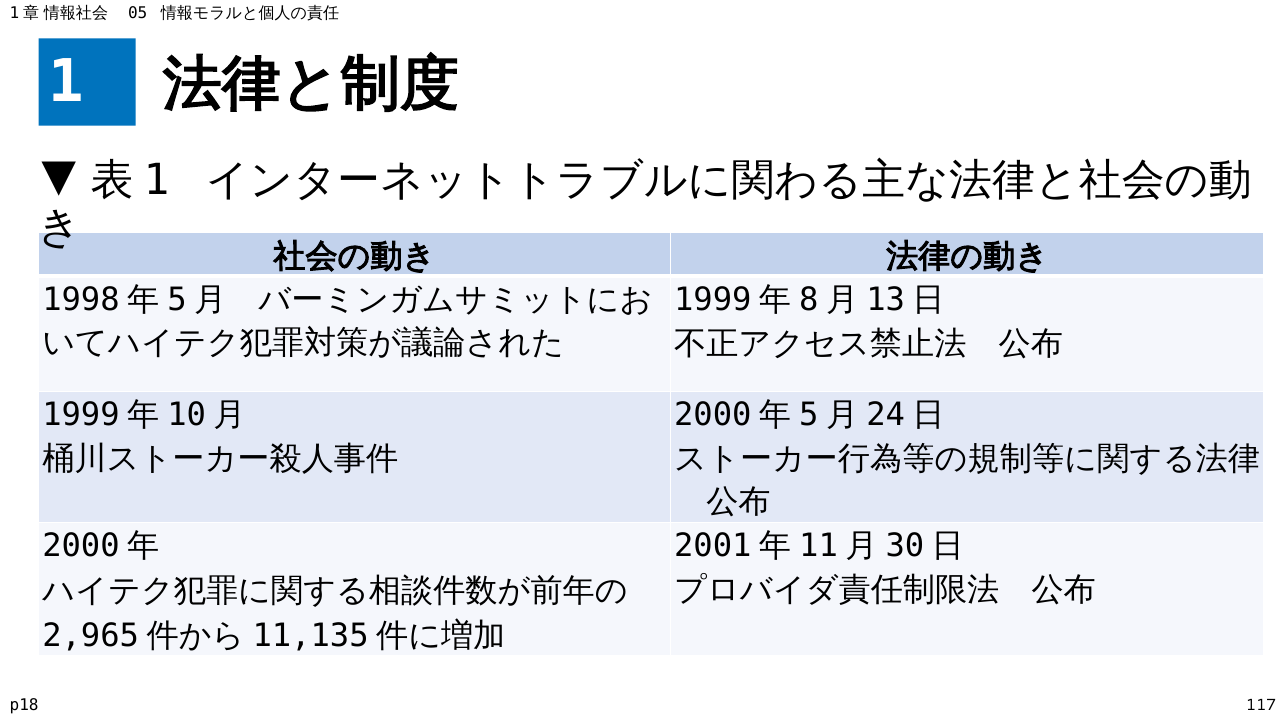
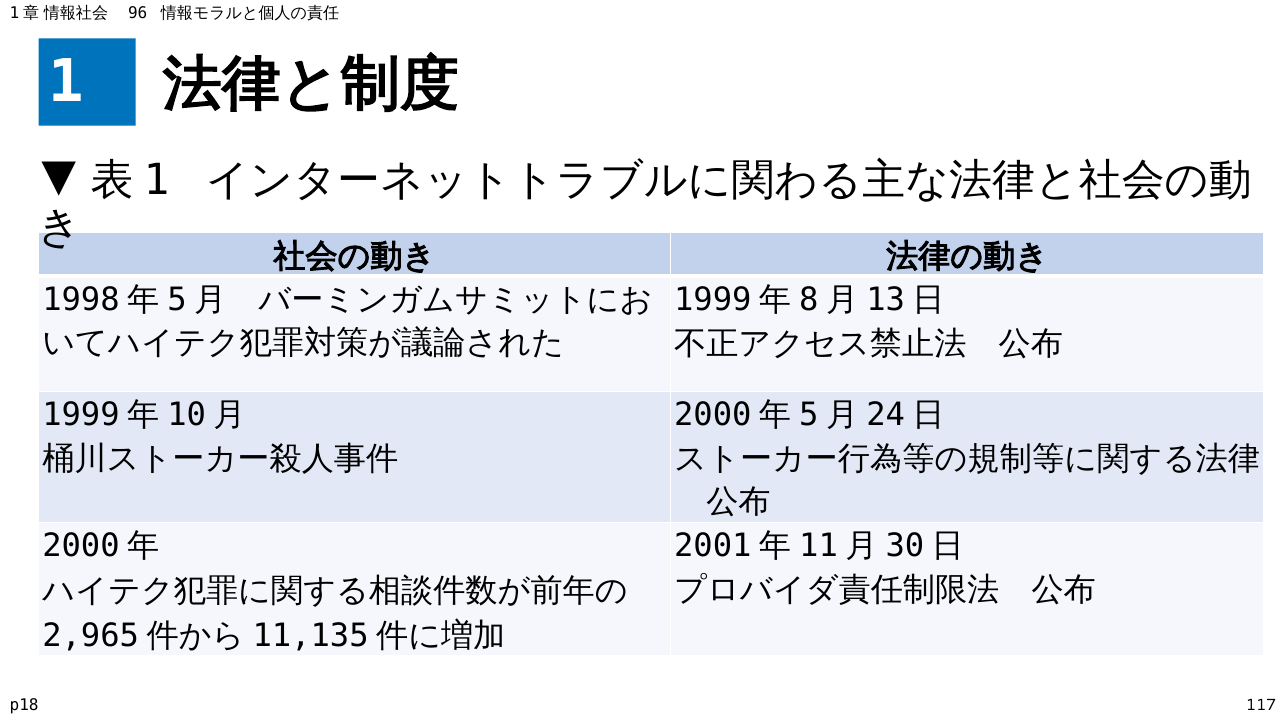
05: 05 -> 96
